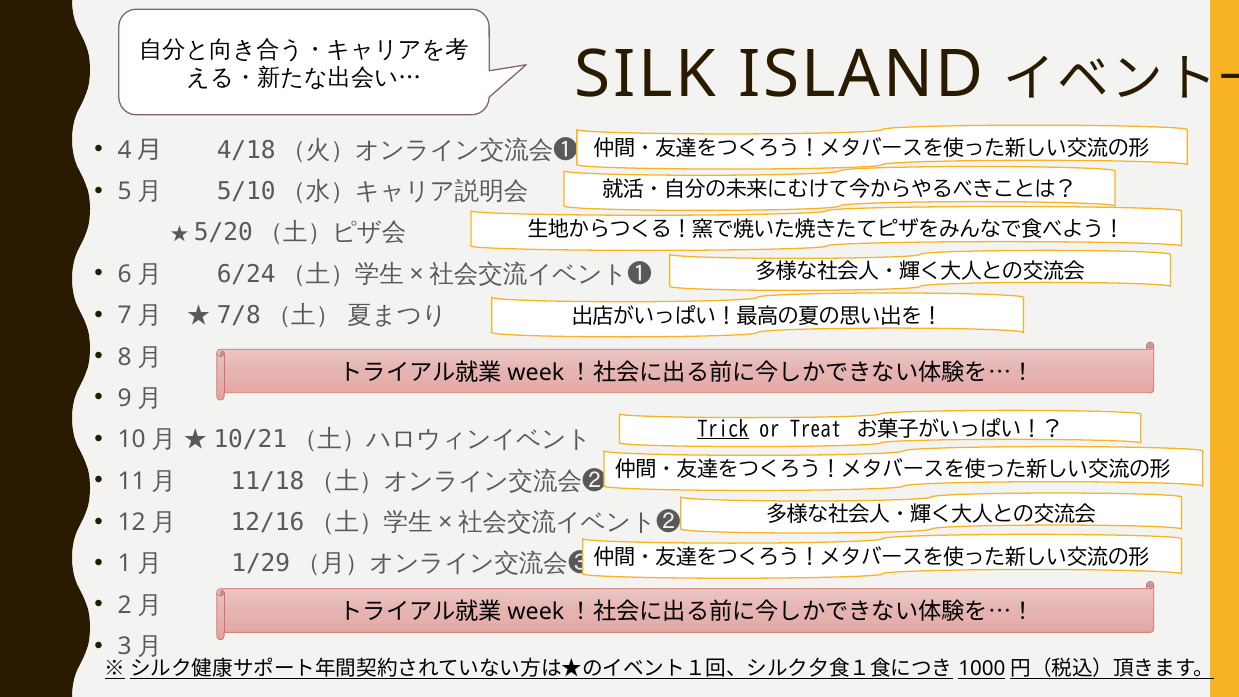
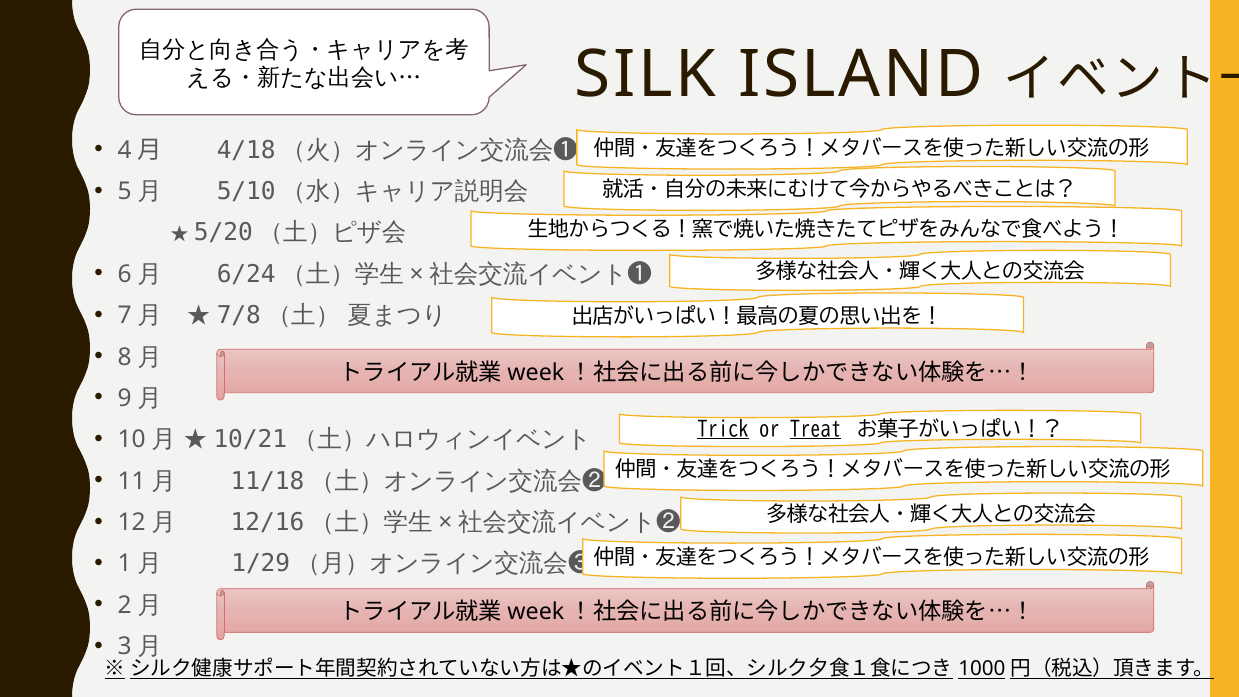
Treat underline: none -> present
